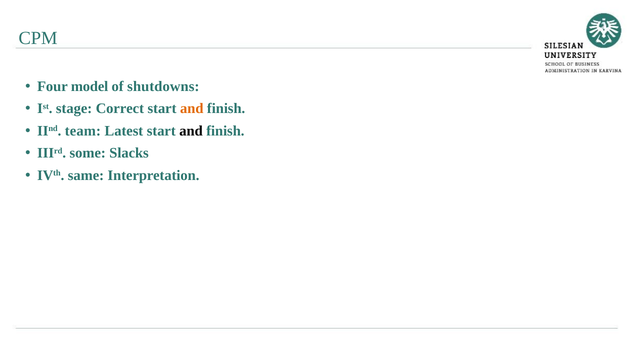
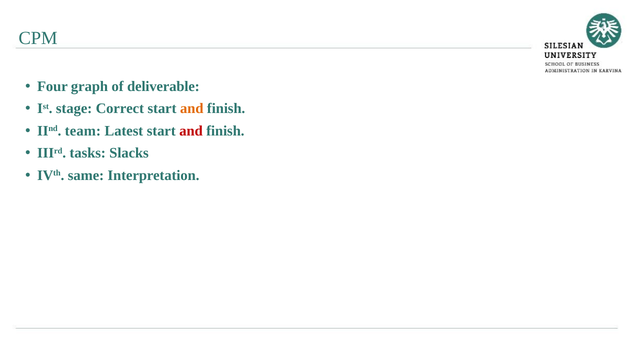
model: model -> graph
shutdowns: shutdowns -> deliverable
and at (191, 131) colour: black -> red
some: some -> tasks
